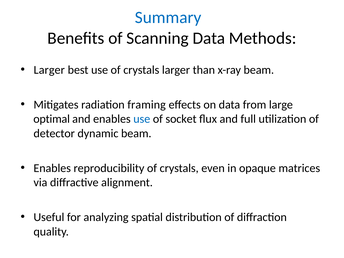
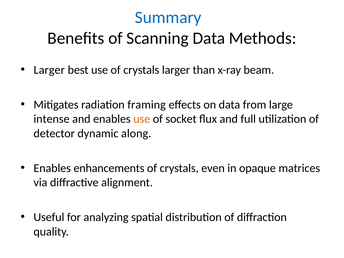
optimal: optimal -> intense
use at (142, 119) colour: blue -> orange
dynamic beam: beam -> along
reproducibility: reproducibility -> enhancements
